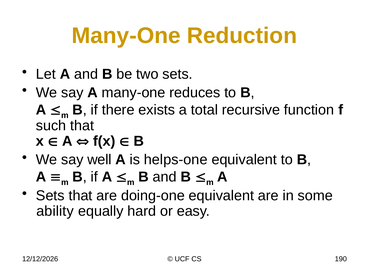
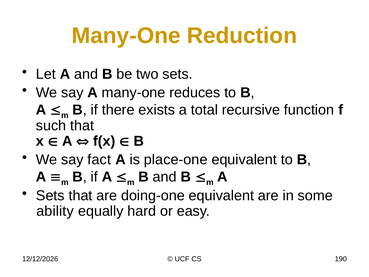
well: well -> fact
helps-one: helps-one -> place-one
